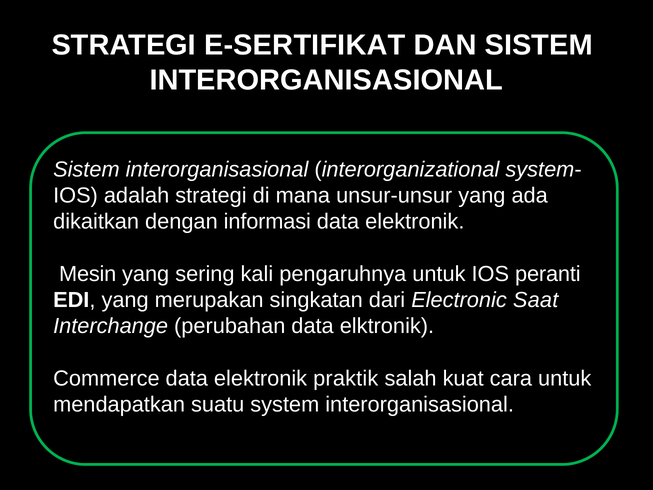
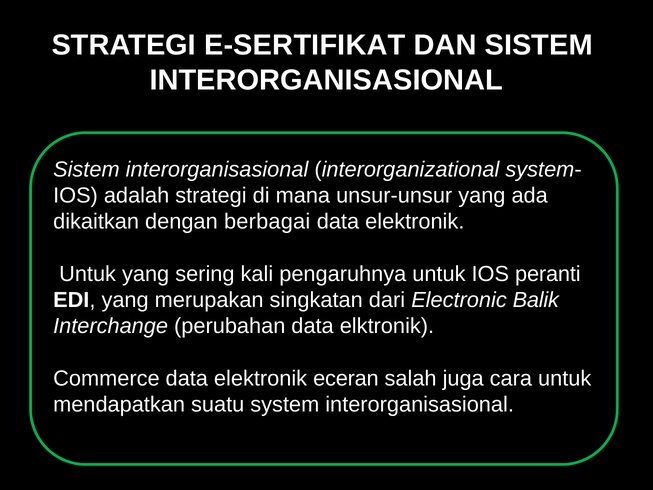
informasi: informasi -> berbagai
Mesin at (88, 274): Mesin -> Untuk
Saat: Saat -> Balik
praktik: praktik -> eceran
kuat: kuat -> juga
